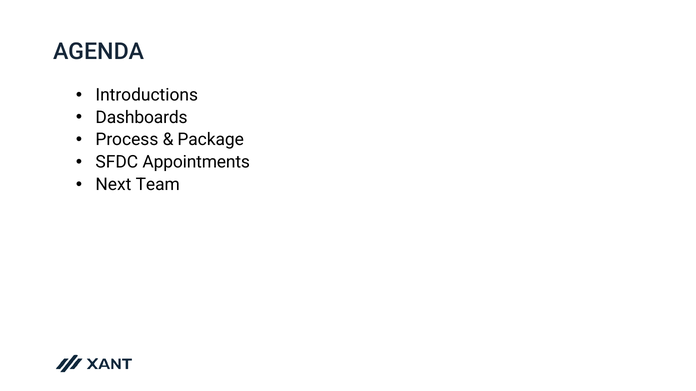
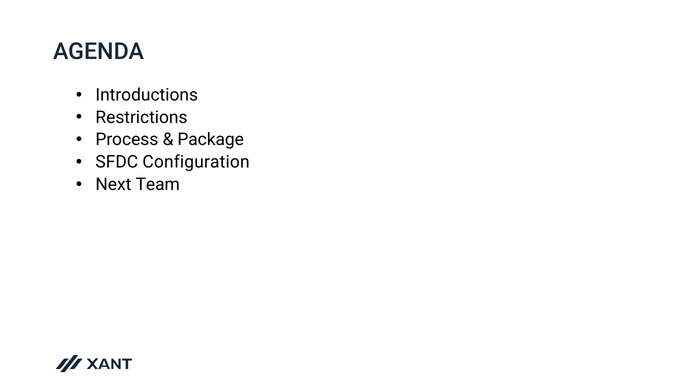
Dashboards: Dashboards -> Restrictions
Appointments: Appointments -> Configuration
